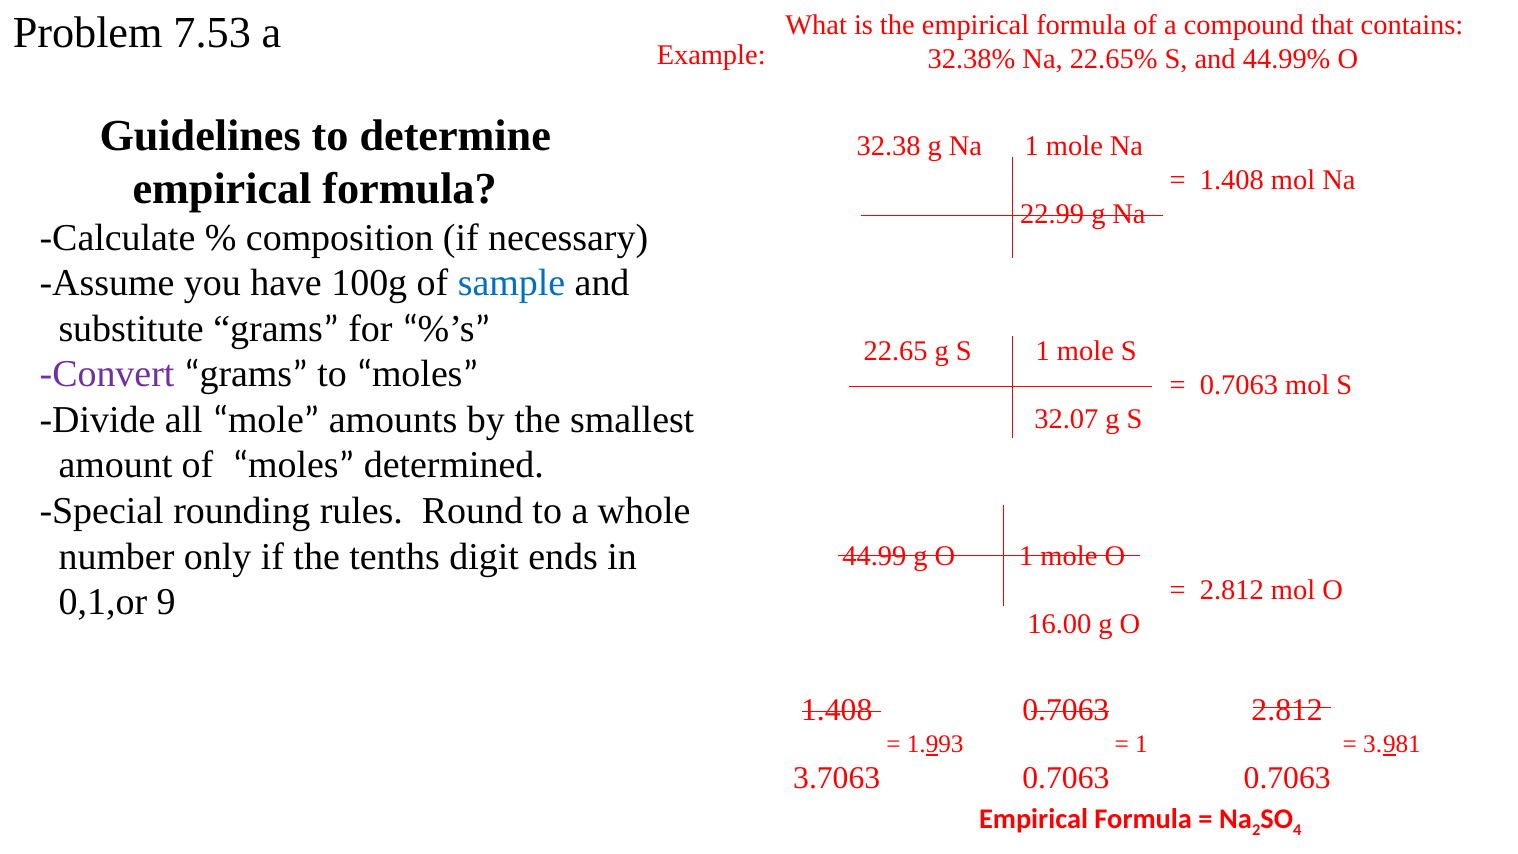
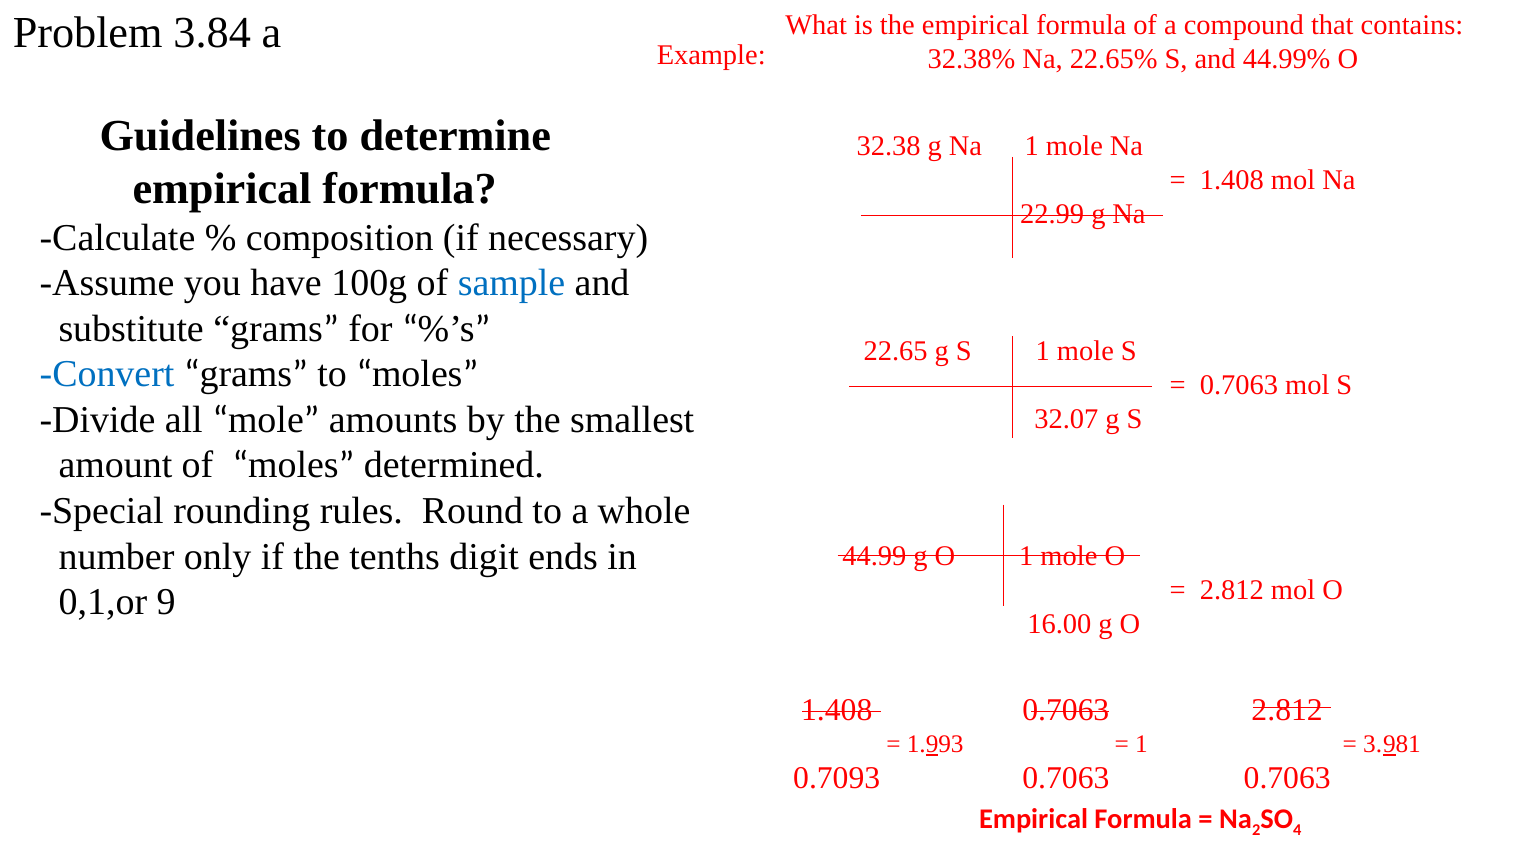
7.53: 7.53 -> 3.84
Convert colour: purple -> blue
3.7063: 3.7063 -> 0.7093
